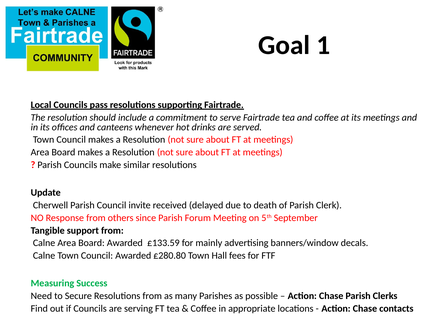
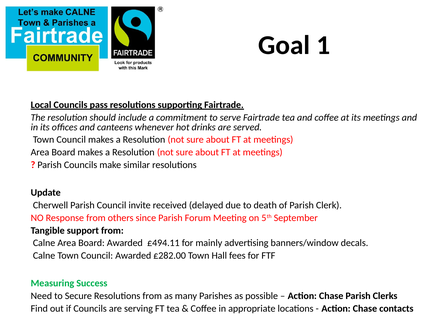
£133.59: £133.59 -> £494.11
£280.80: £280.80 -> £282.00
